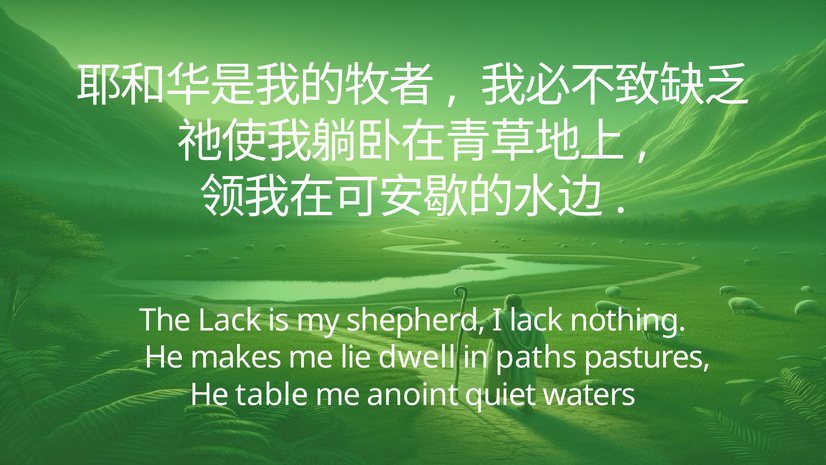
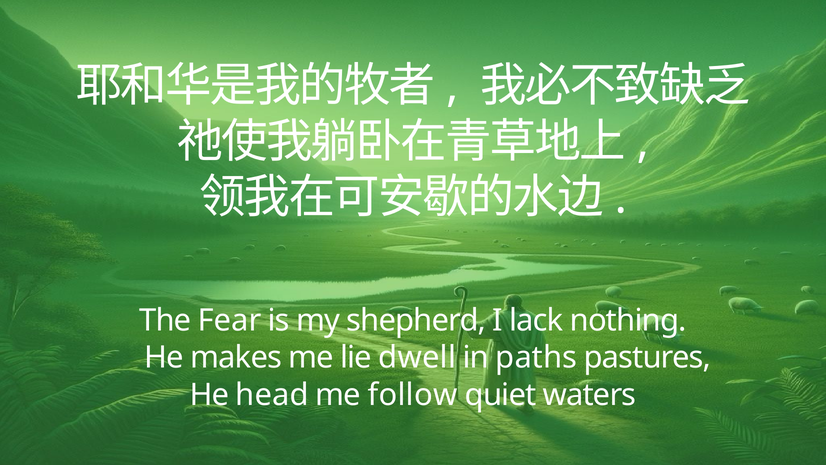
The Lack: Lack -> Fear
table: table -> head
anoint: anoint -> follow
